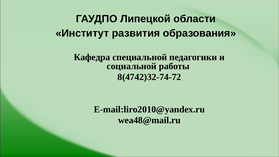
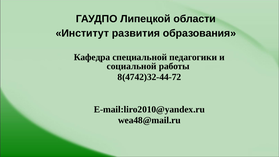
8(4742)32-74-72: 8(4742)32-74-72 -> 8(4742)32-44-72
